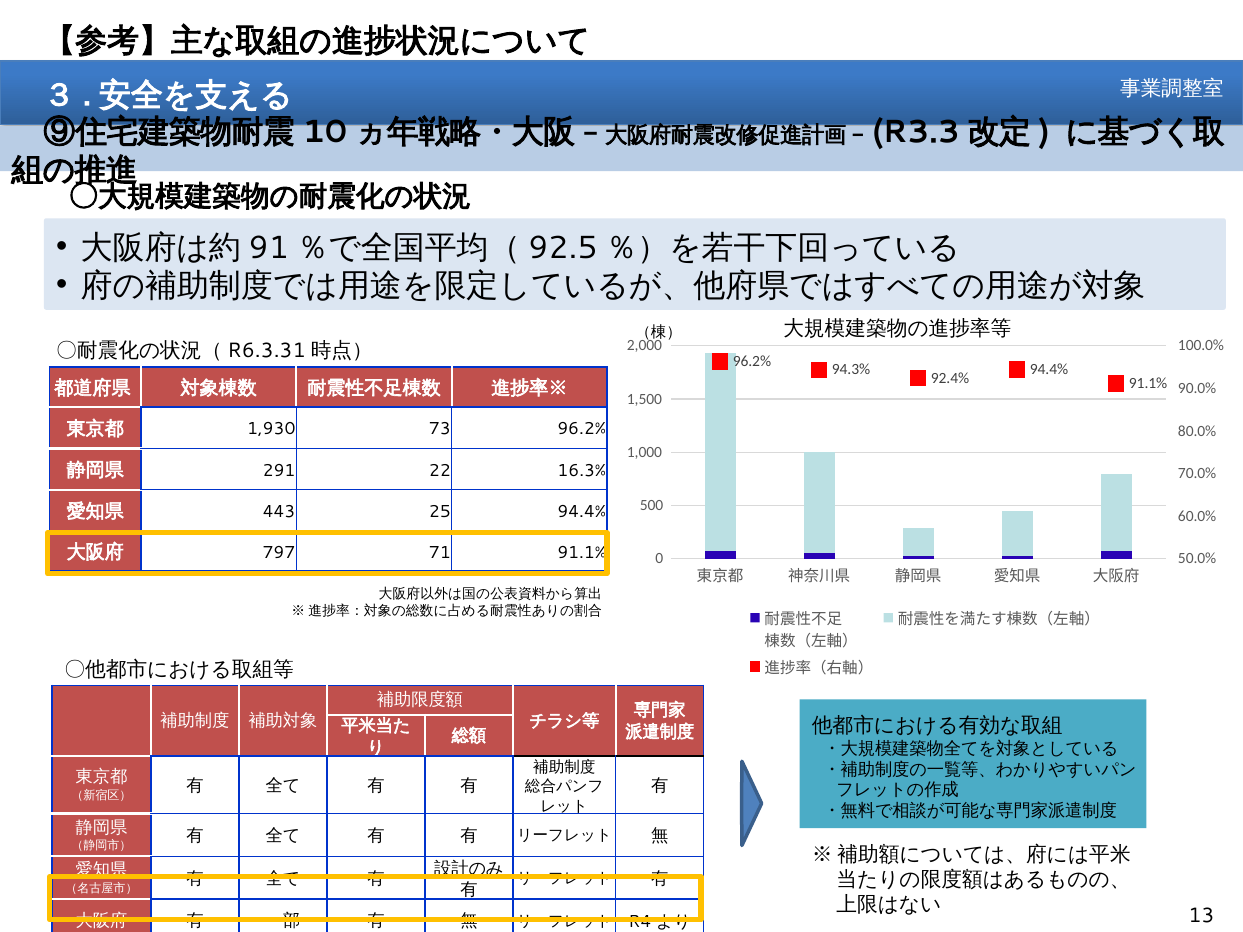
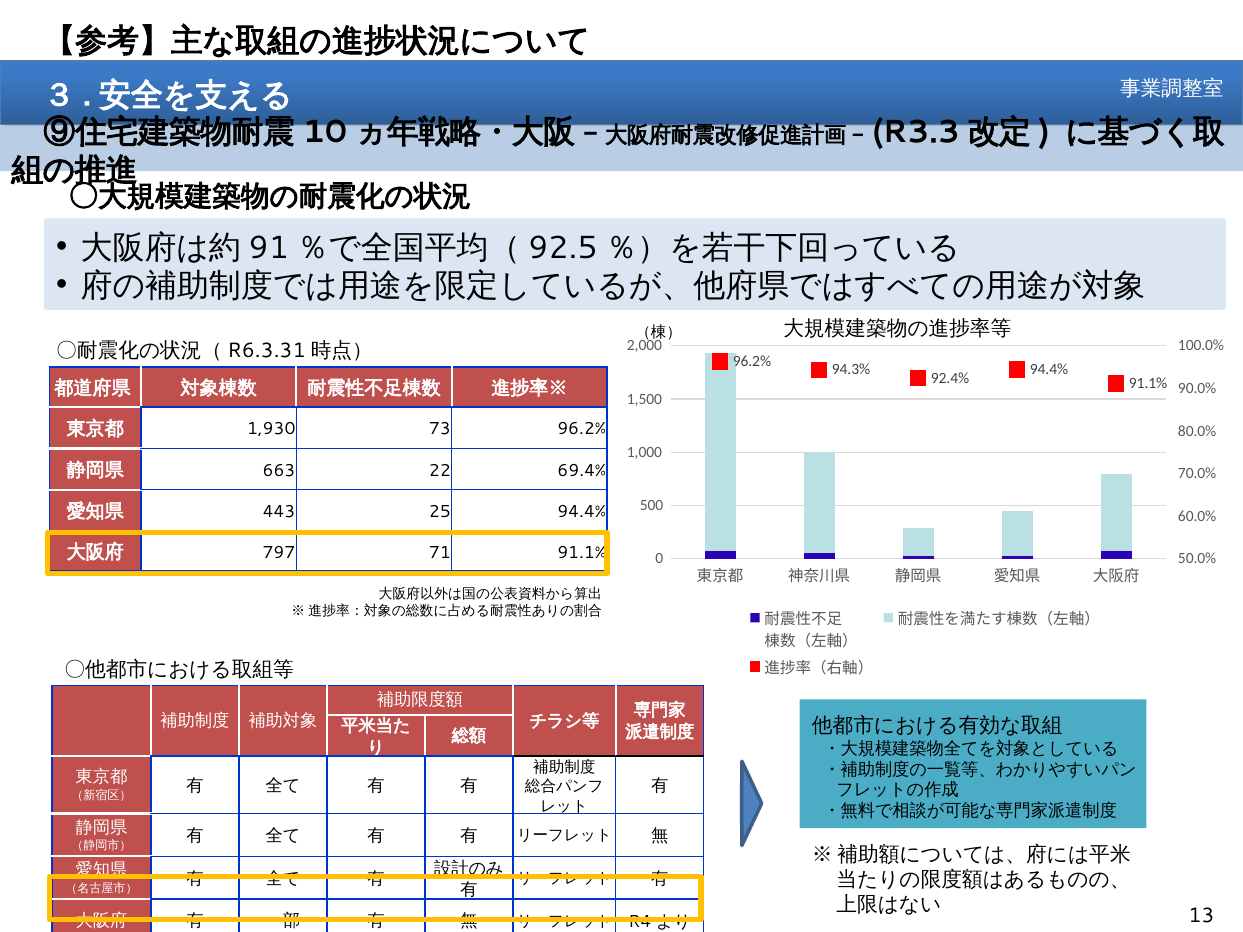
291: 291 -> 663
16.3%: 16.3% -> 69.4%
